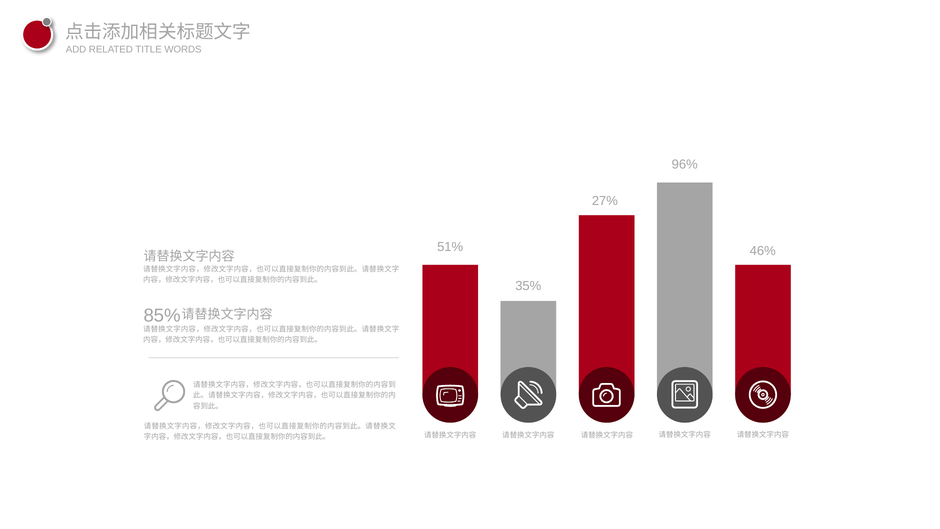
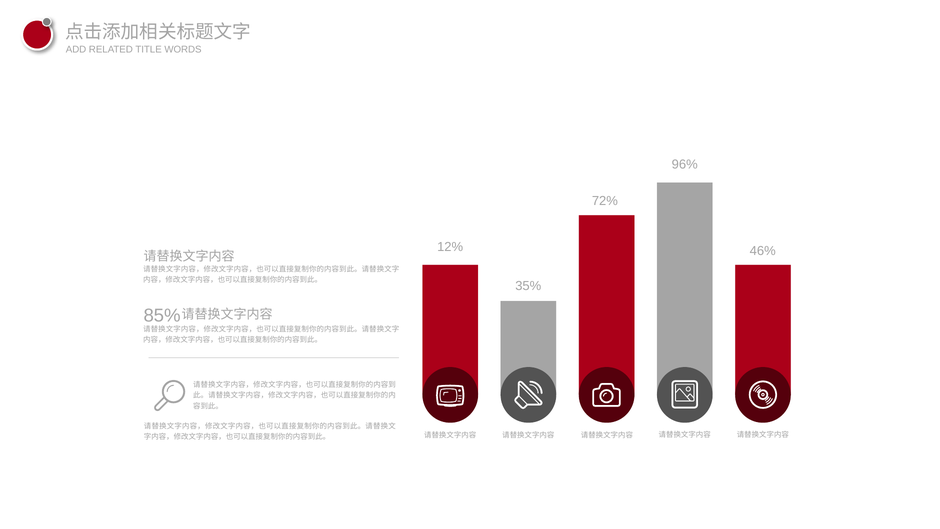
27%: 27% -> 72%
51%: 51% -> 12%
